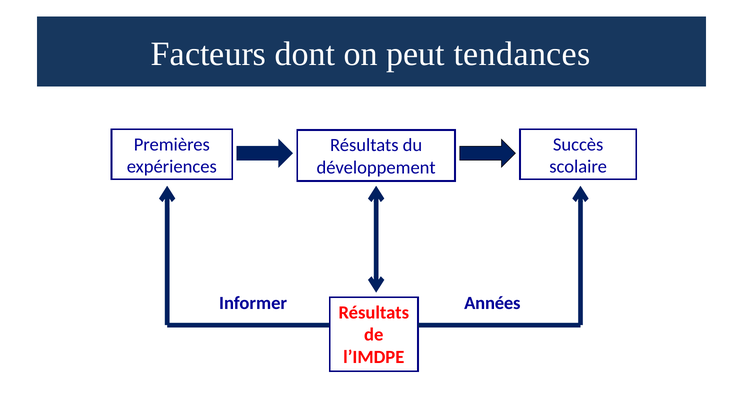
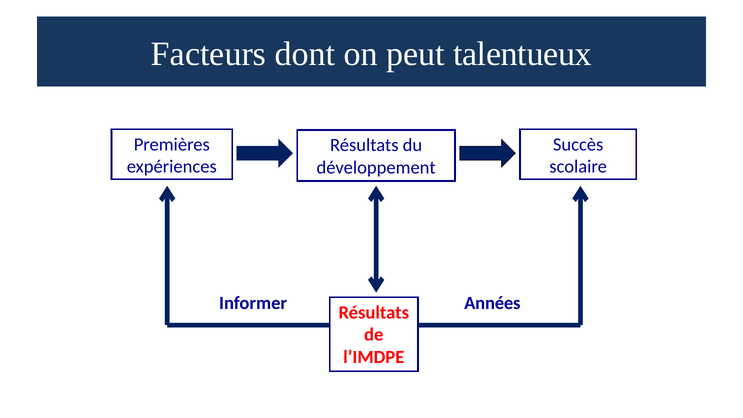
tendances: tendances -> talentueux
